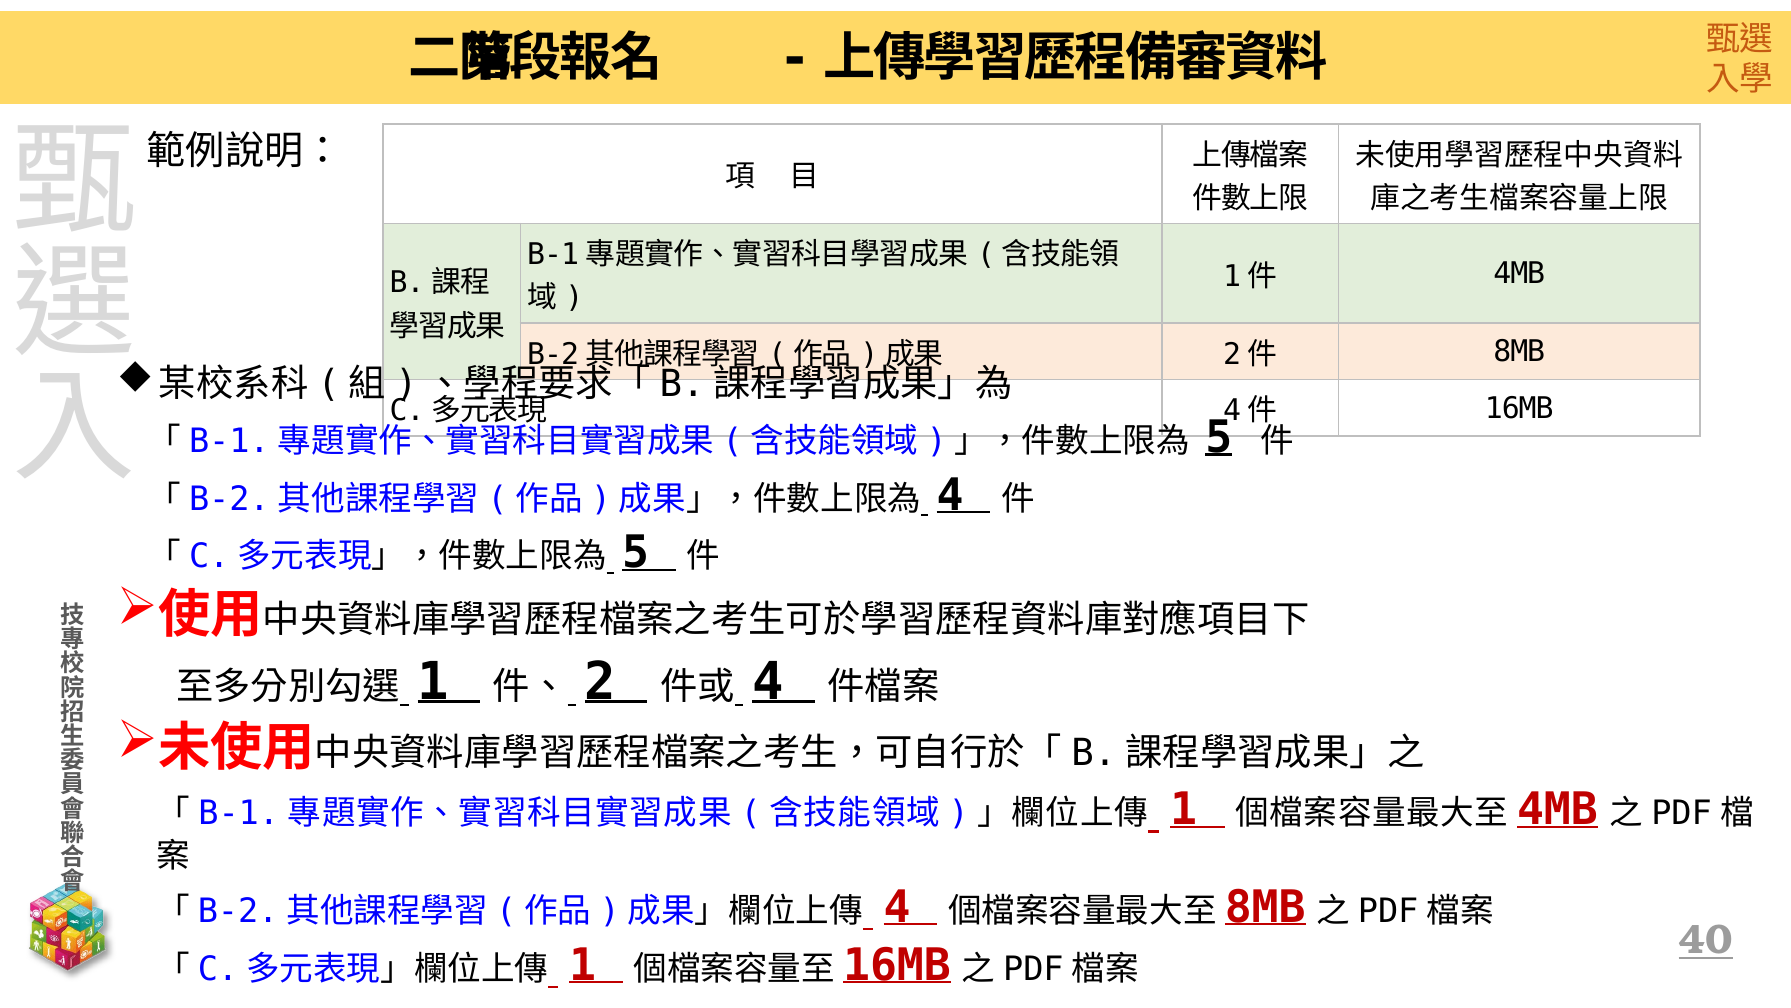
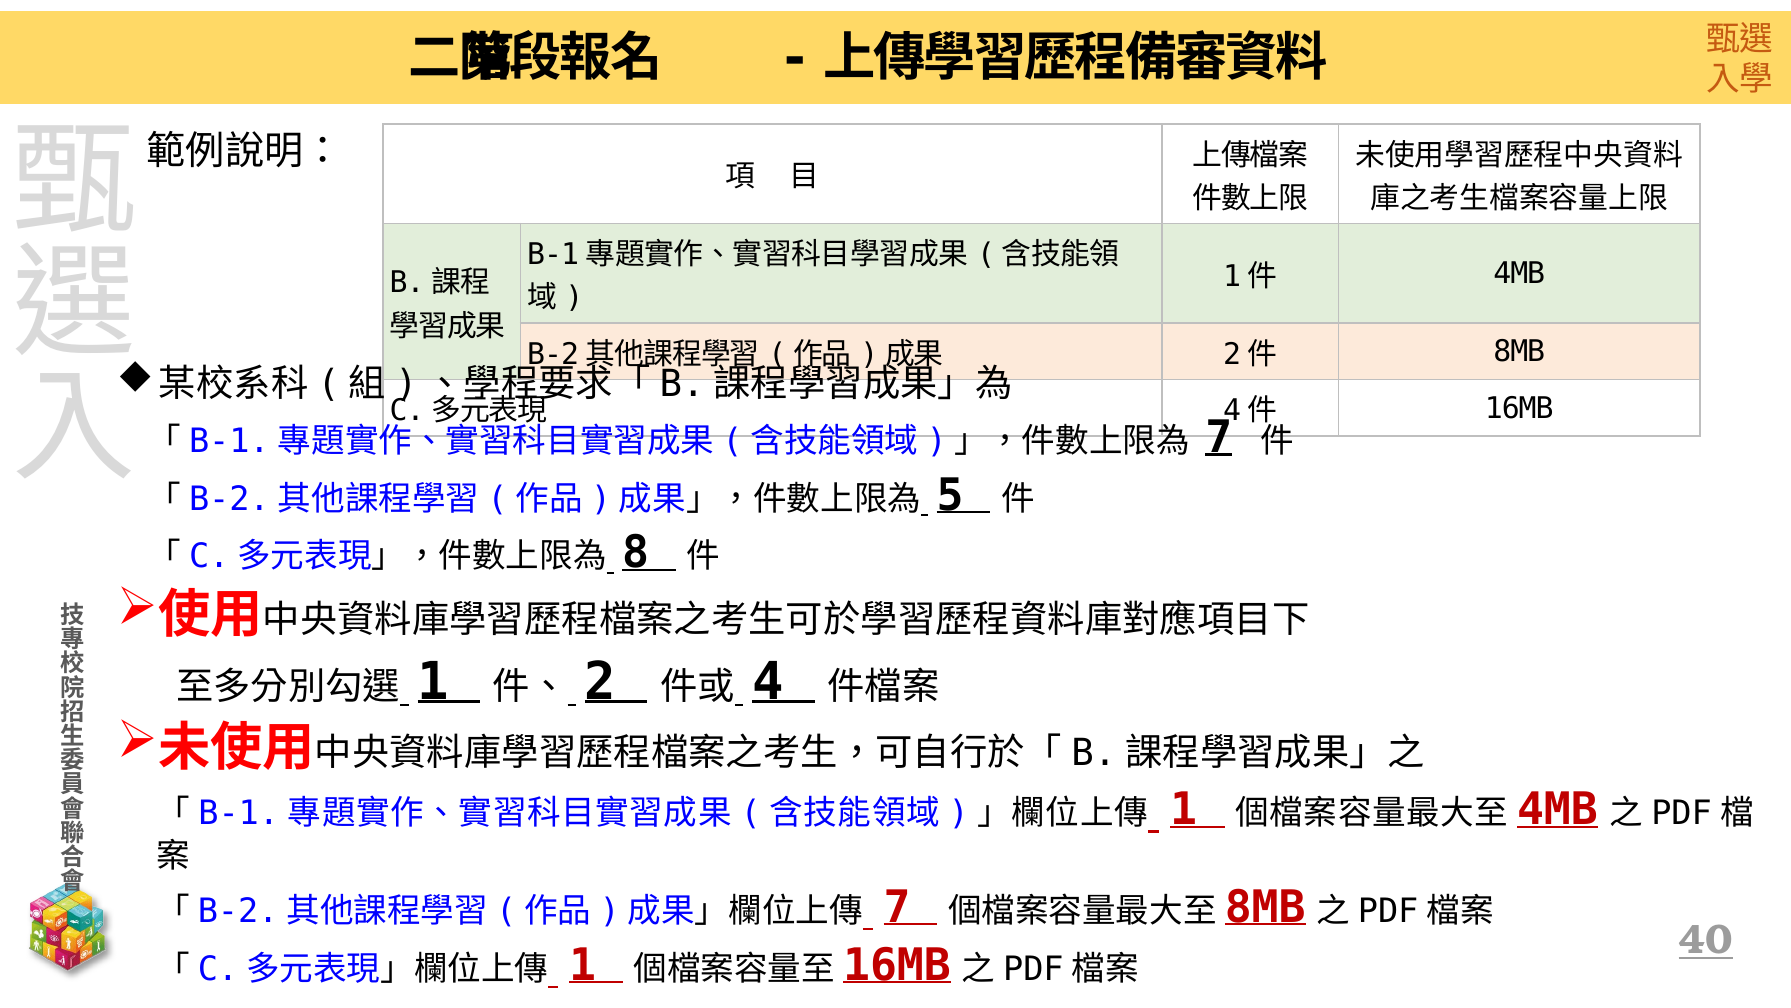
5 at (1219, 438): 5 -> 7
4 at (950, 495): 4 -> 5
5 at (636, 553): 5 -> 8
4 at (897, 907): 4 -> 7
